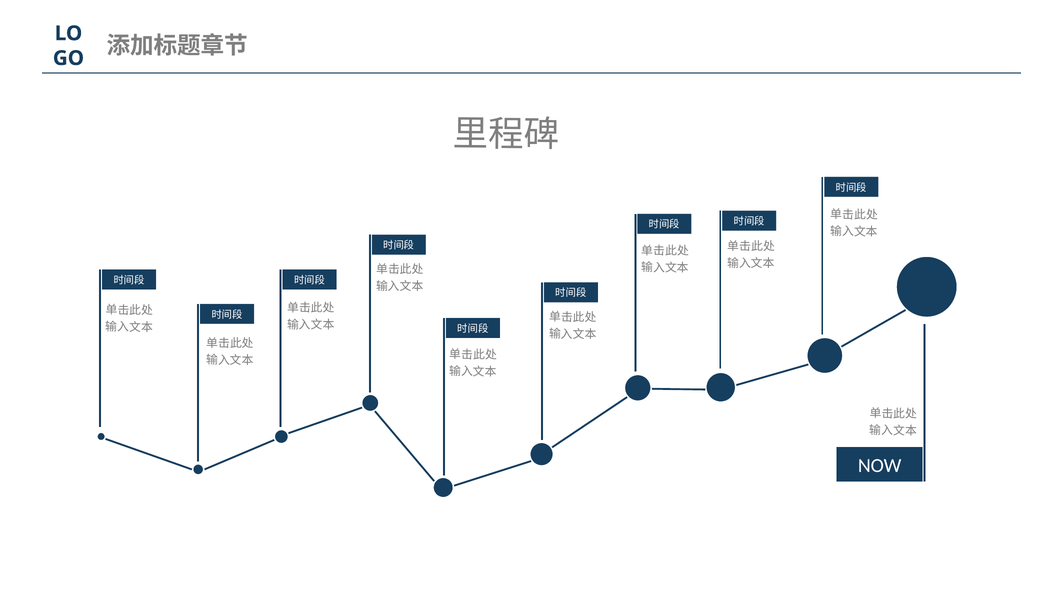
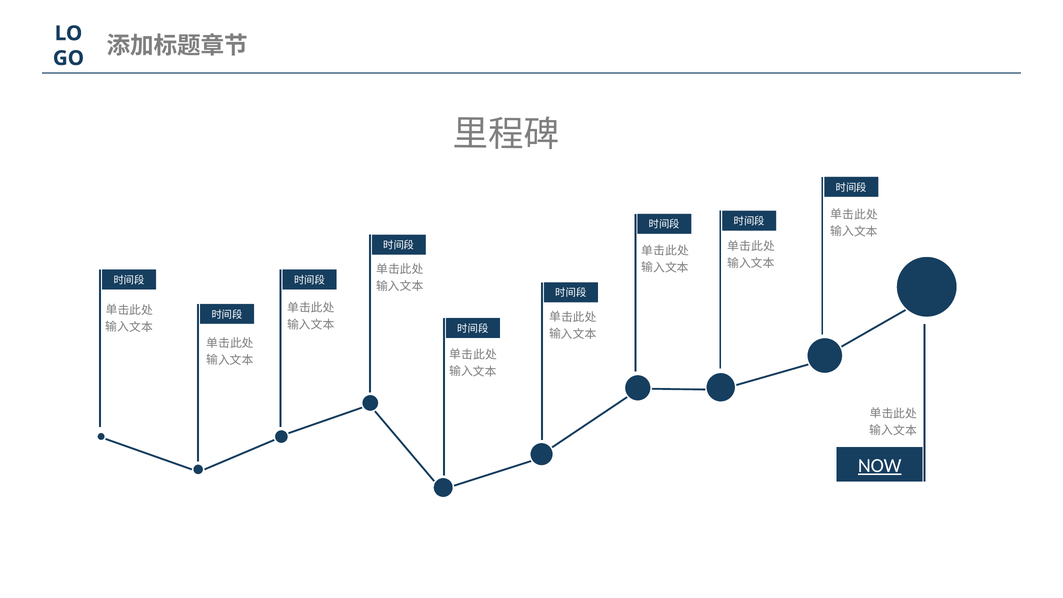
NOW underline: none -> present
